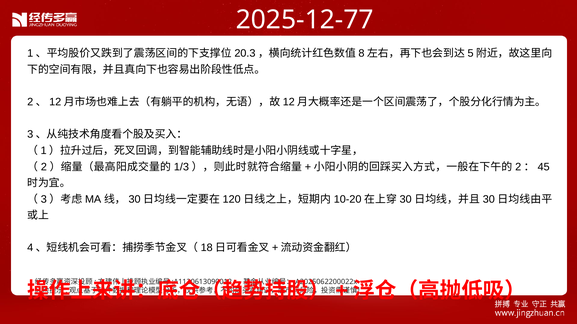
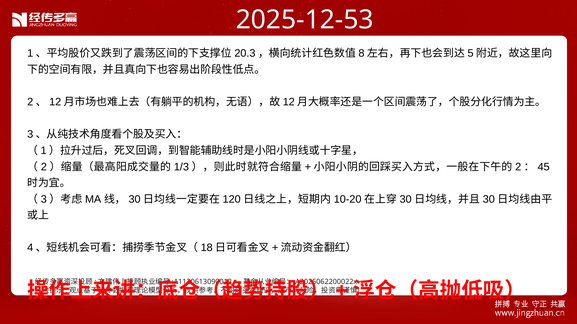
2025-12-77: 2025-12-77 -> 2025-12-53
